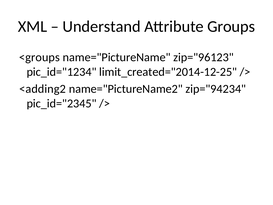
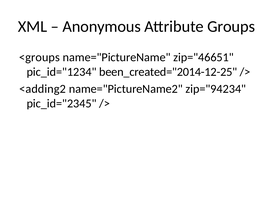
Understand: Understand -> Anonymous
zip="96123: zip="96123 -> zip="46651
limit_created="2014-12-25: limit_created="2014-12-25 -> been_created="2014-12-25
